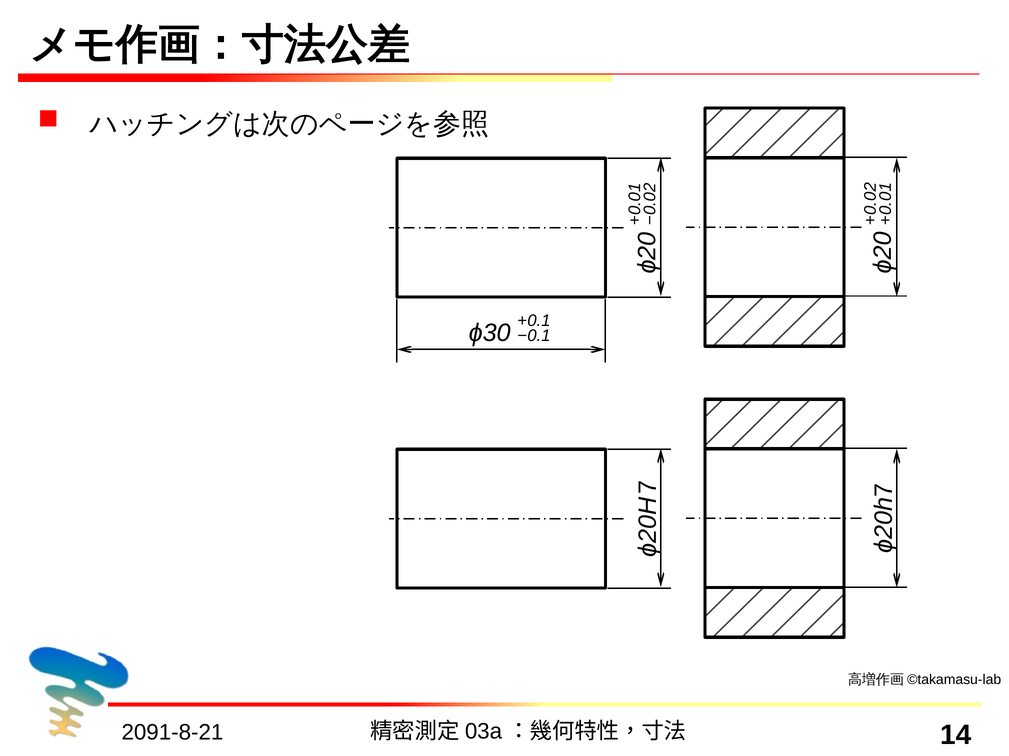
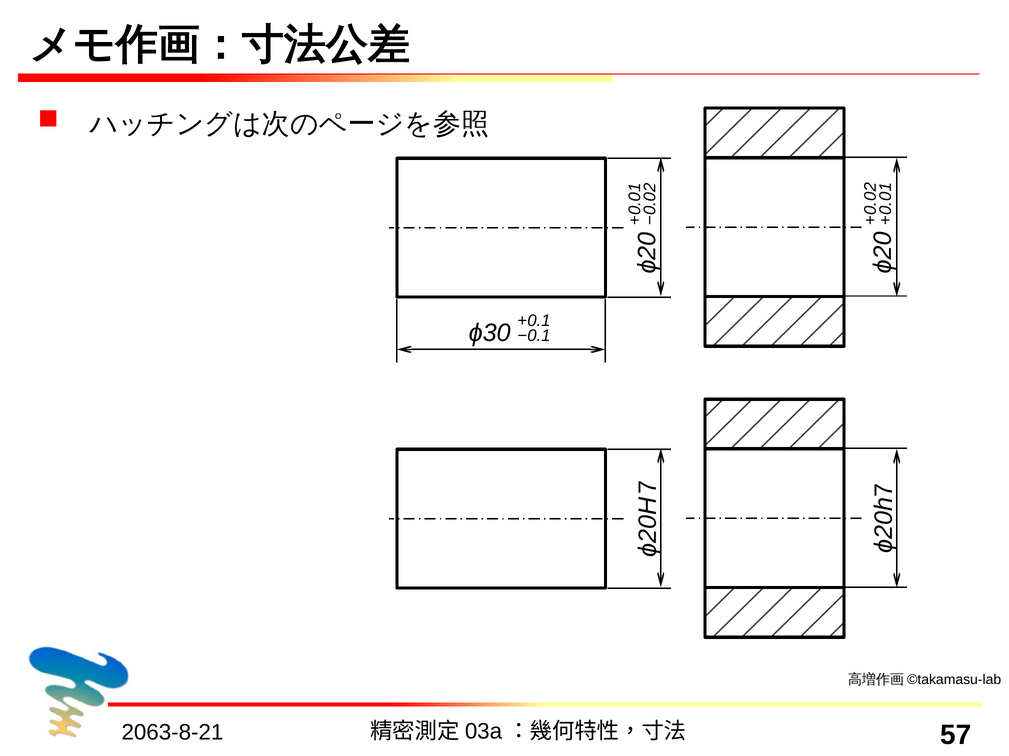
2091-8-21: 2091-8-21 -> 2063-8-21
14: 14 -> 57
